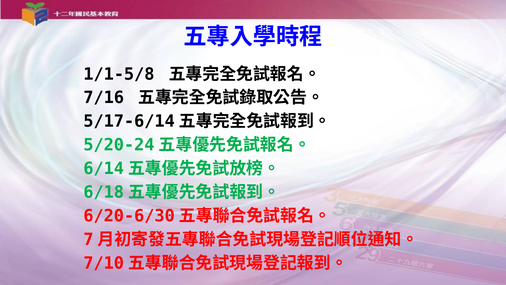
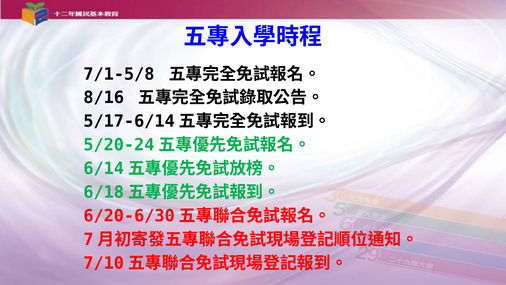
1/1-5/8: 1/1-5/8 -> 7/1-5/8
7/16: 7/16 -> 8/16
